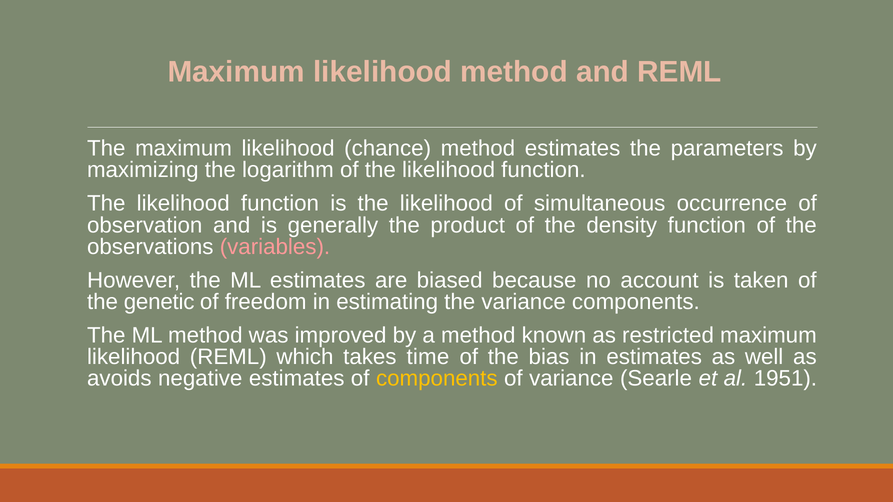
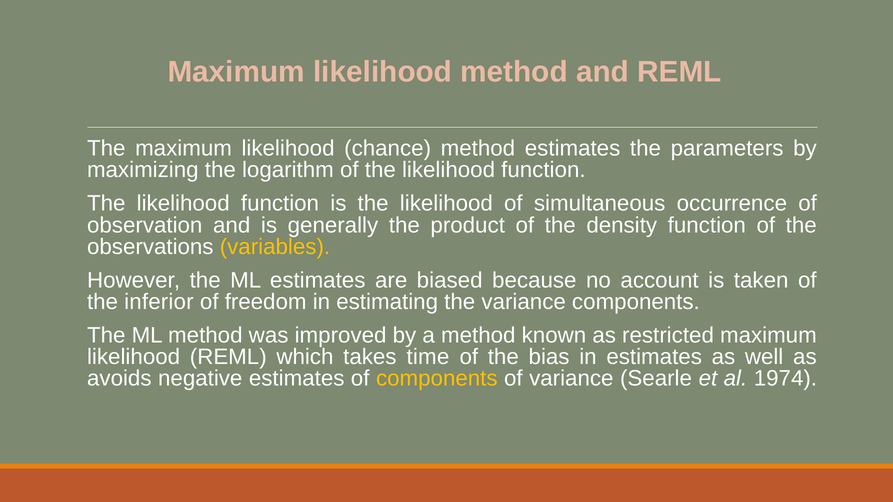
variables colour: pink -> yellow
genetic: genetic -> inferior
1951: 1951 -> 1974
